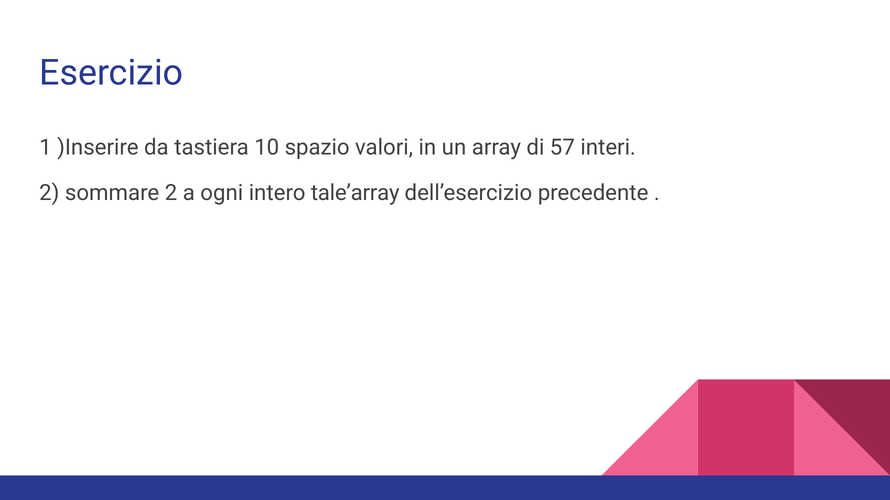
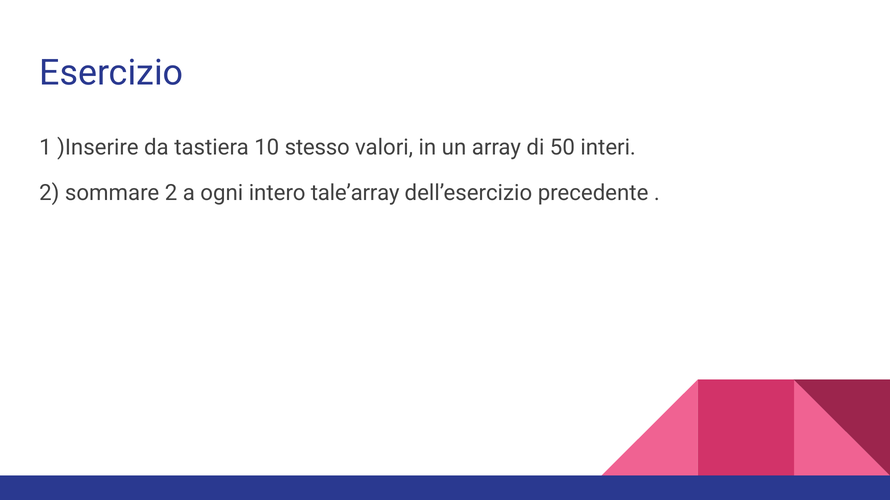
spazio: spazio -> stesso
57: 57 -> 50
